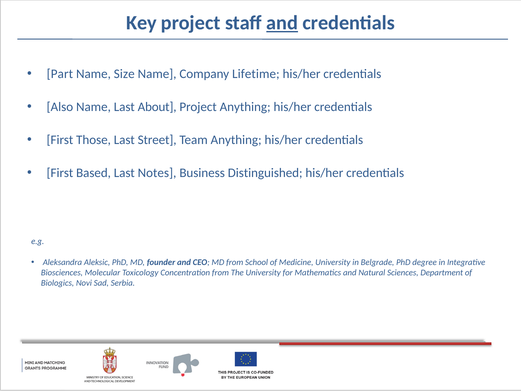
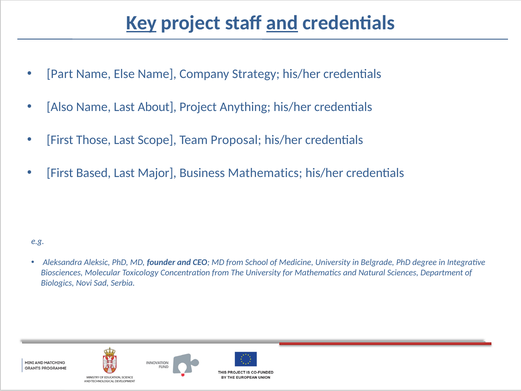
Key underline: none -> present
Size: Size -> Else
Lifetime: Lifetime -> Strategy
Street: Street -> Scope
Team Anything: Anything -> Proposal
Notes: Notes -> Major
Business Distinguished: Distinguished -> Mathematics
